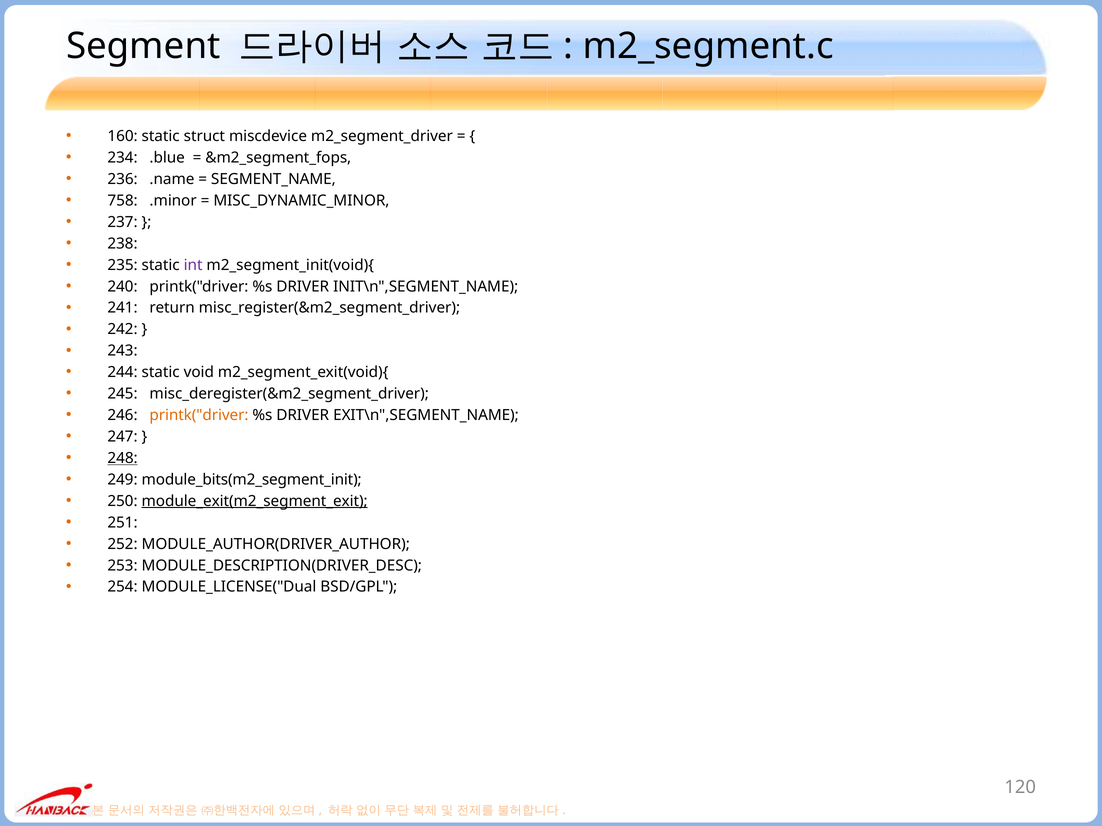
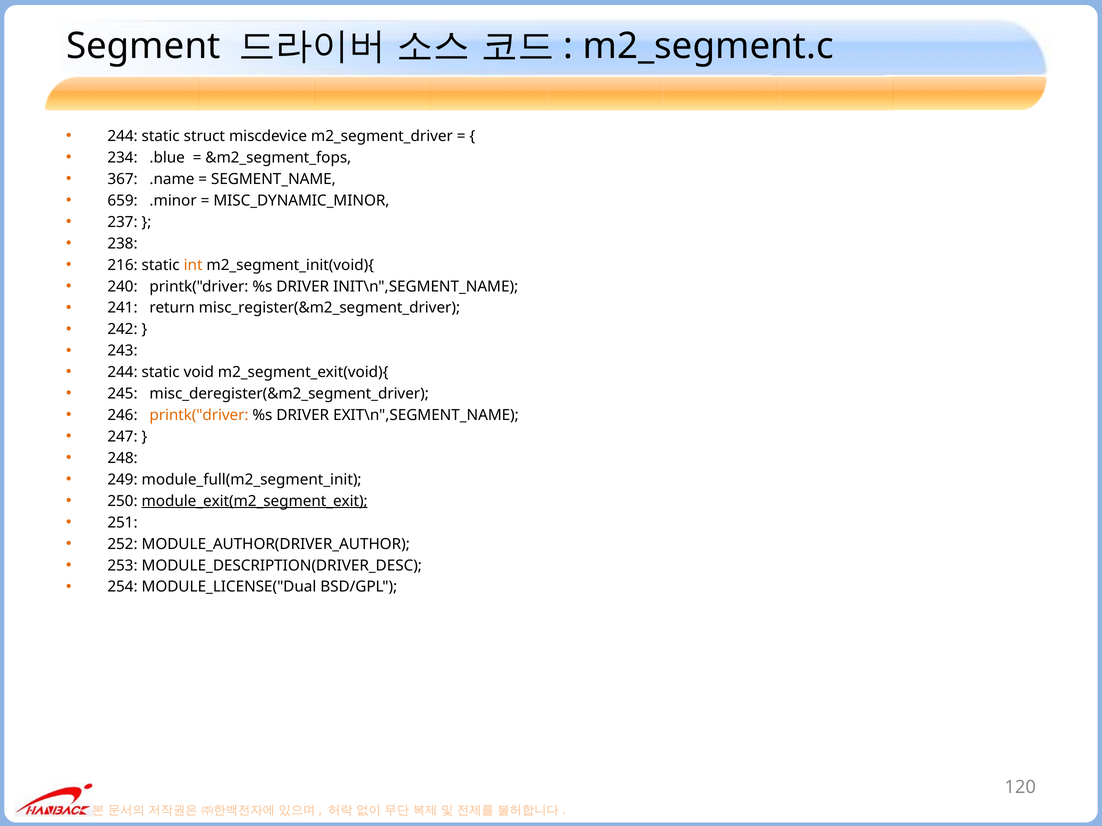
160 at (123, 136): 160 -> 244
236: 236 -> 367
758: 758 -> 659
235: 235 -> 216
int colour: purple -> orange
248 underline: present -> none
module_bits(m2_segment_init: module_bits(m2_segment_init -> module_full(m2_segment_init
